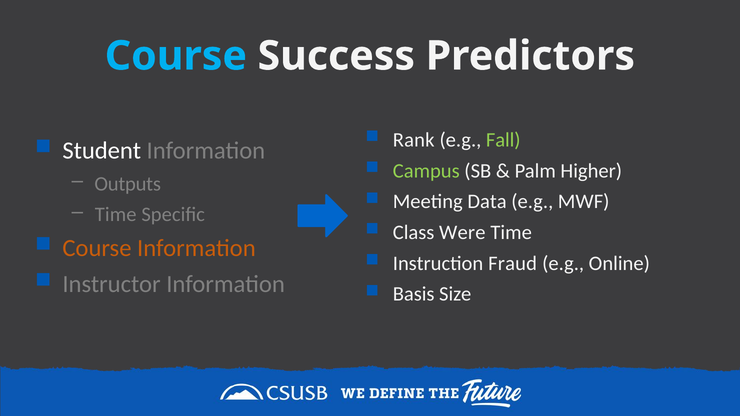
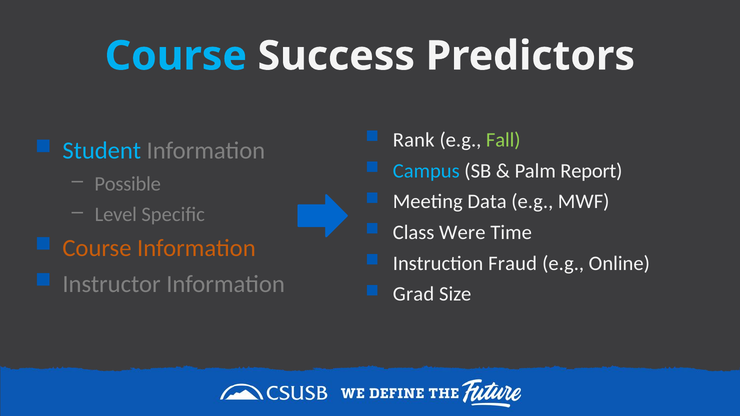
Student colour: white -> light blue
Campus colour: light green -> light blue
Higher: Higher -> Report
Outputs: Outputs -> Possible
Time at (116, 215): Time -> Level
Basis: Basis -> Grad
